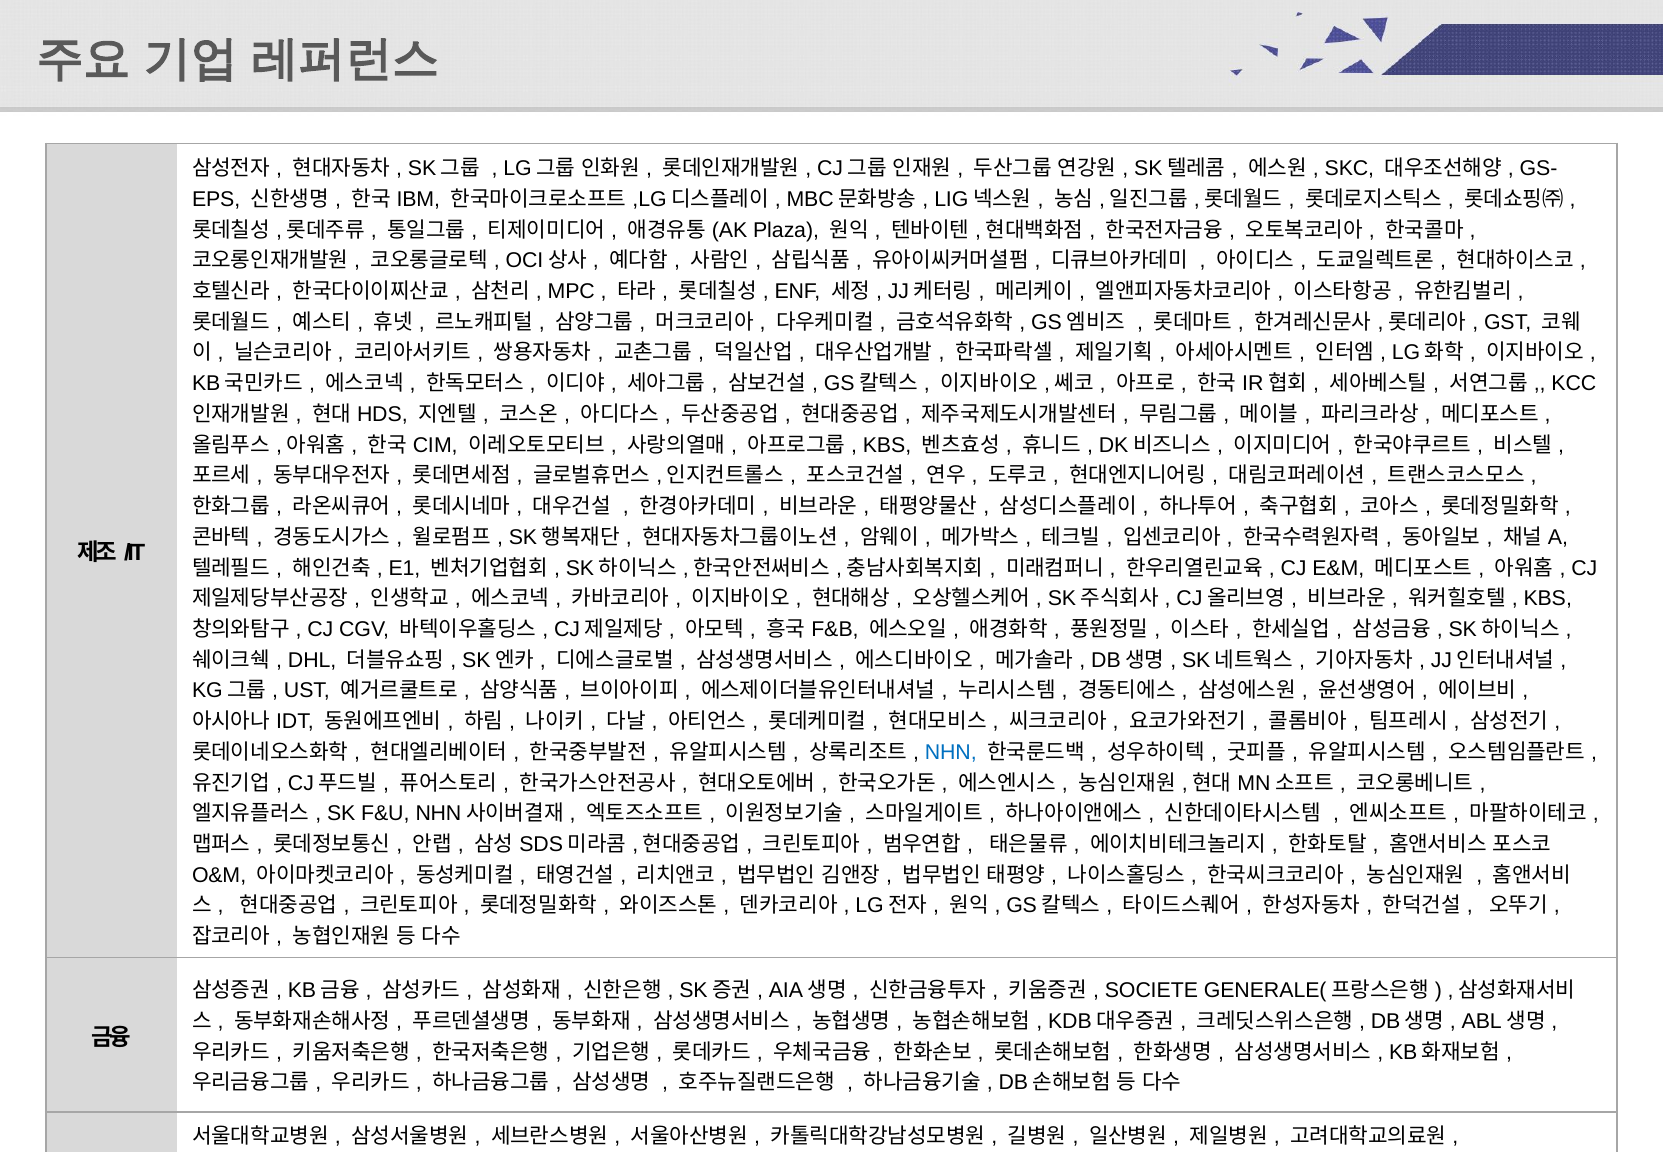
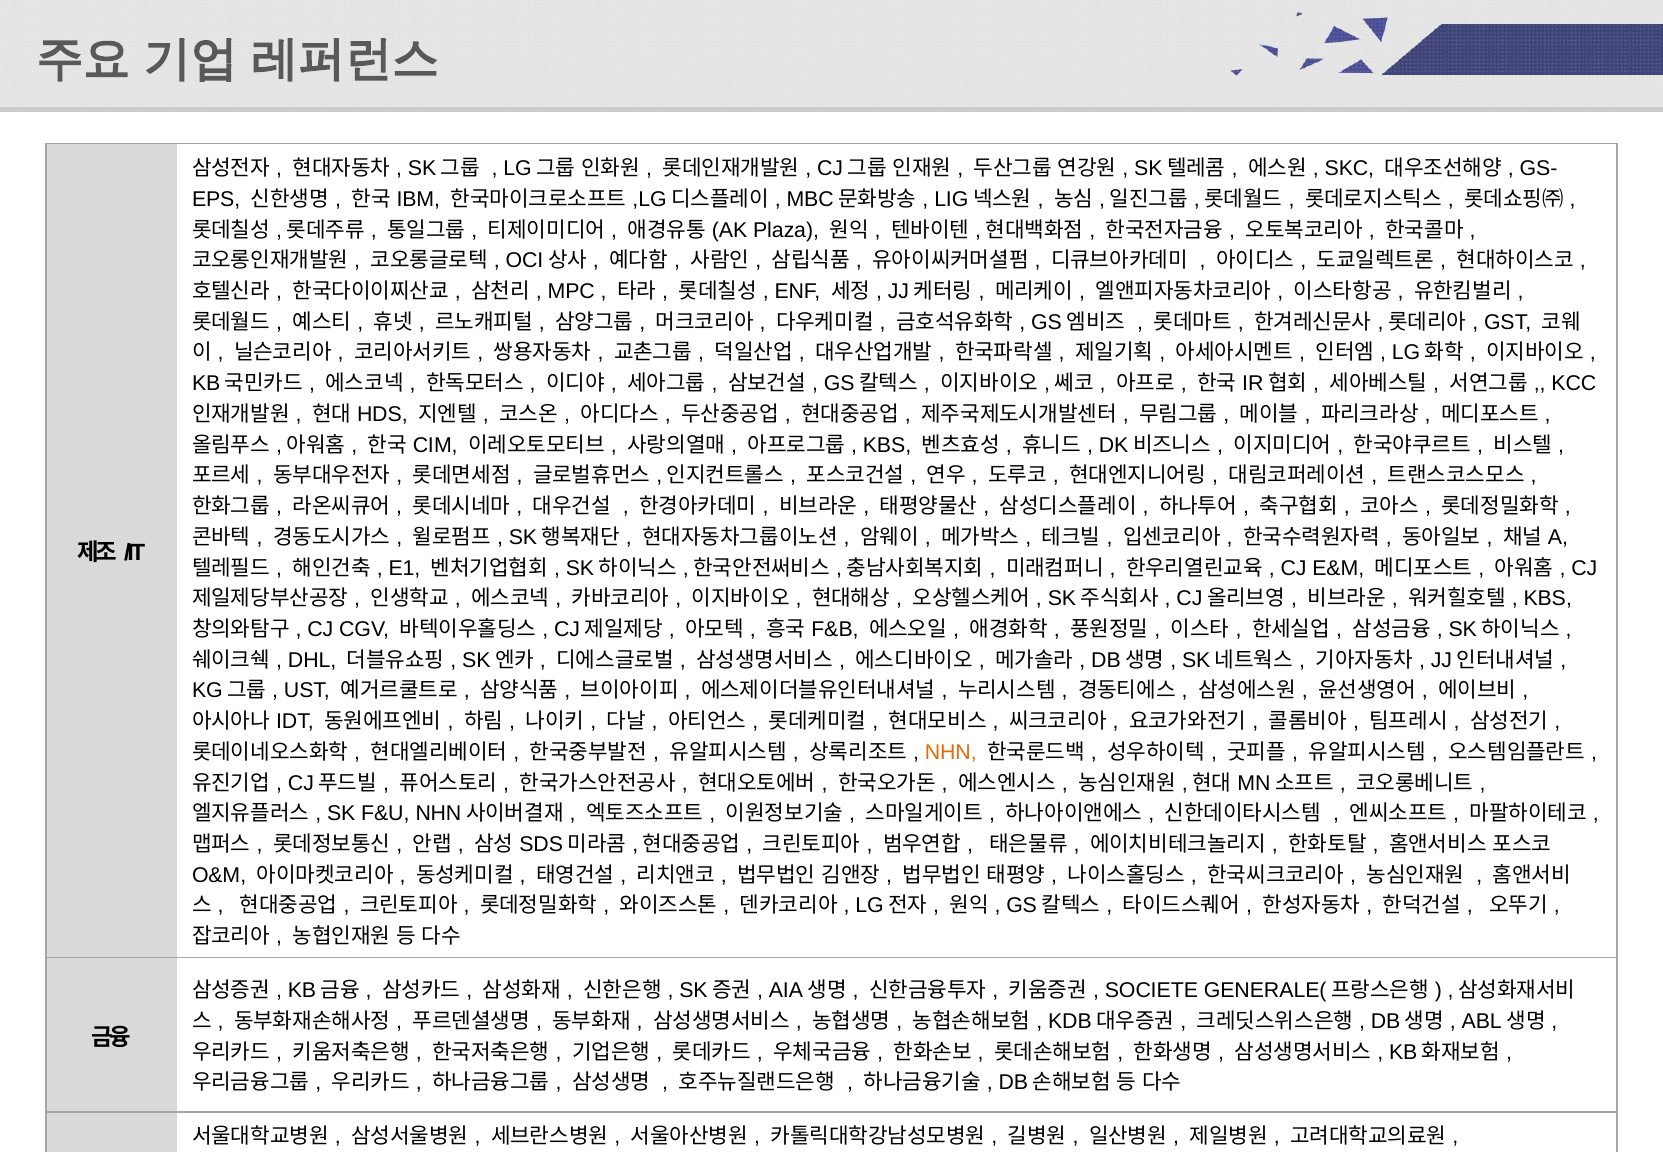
NHN colour: blue -> orange
